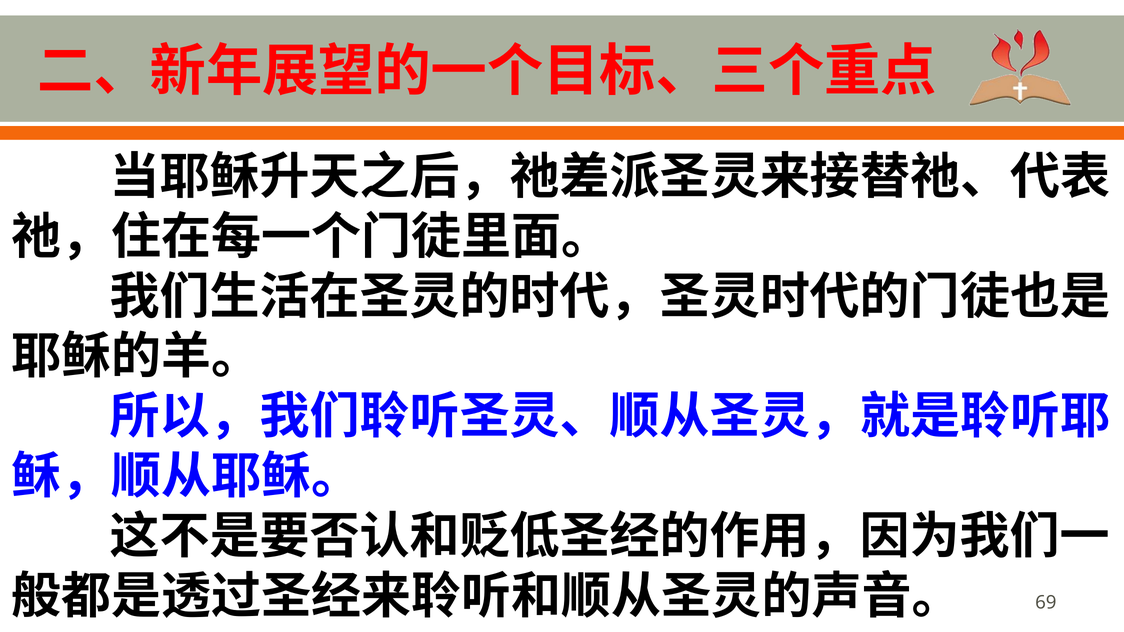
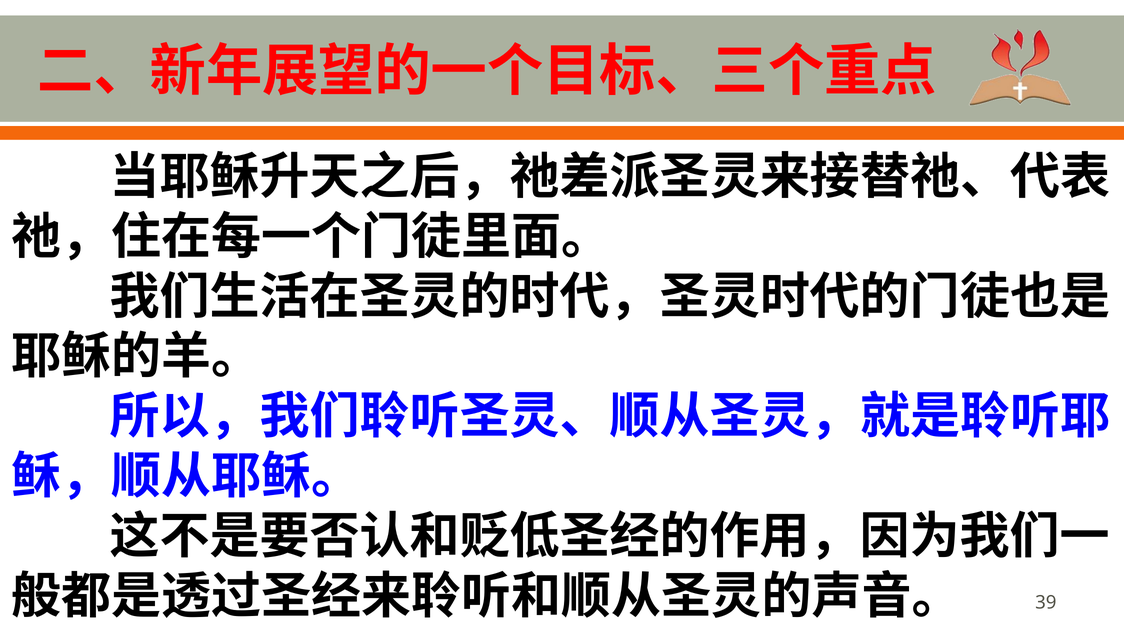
69: 69 -> 39
